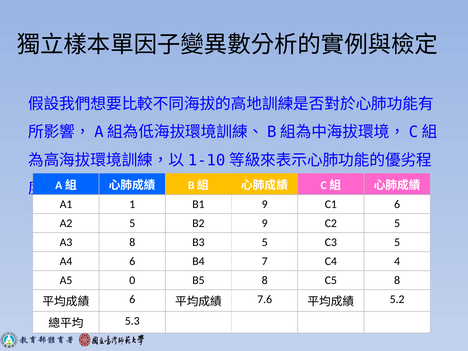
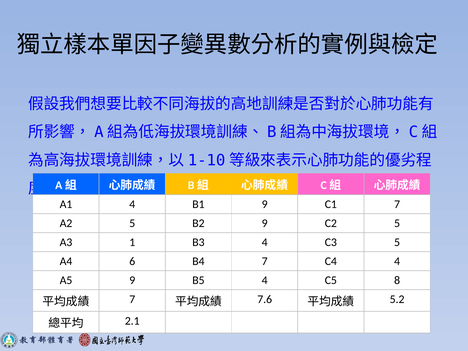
A1 1: 1 -> 4
C1 6: 6 -> 7
A3 8: 8 -> 1
B3 5: 5 -> 4
A5 0: 0 -> 9
B5 8: 8 -> 4
6 at (132, 299): 6 -> 7
5.3: 5.3 -> 2.1
